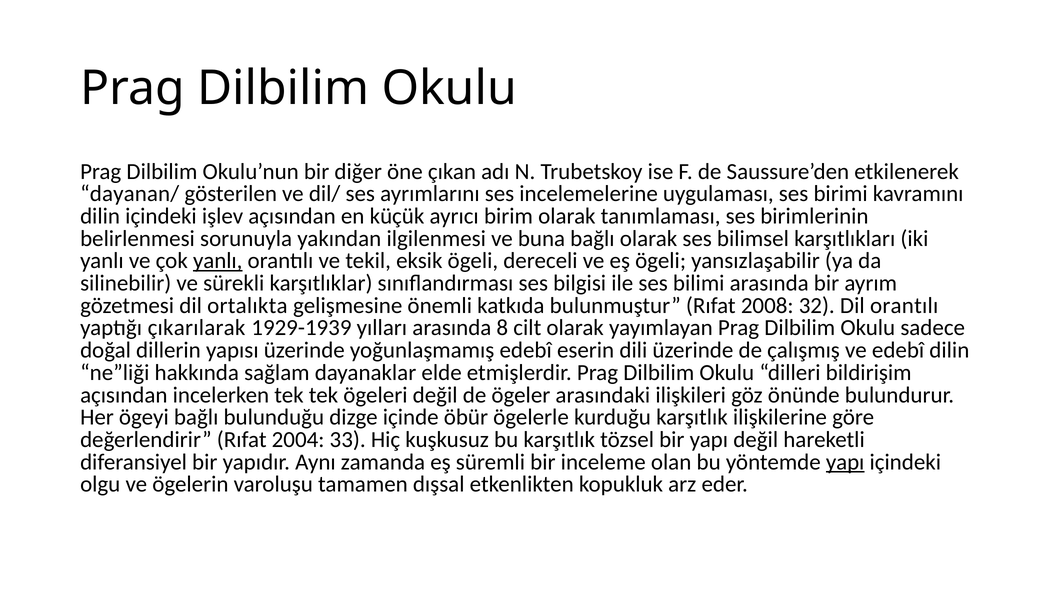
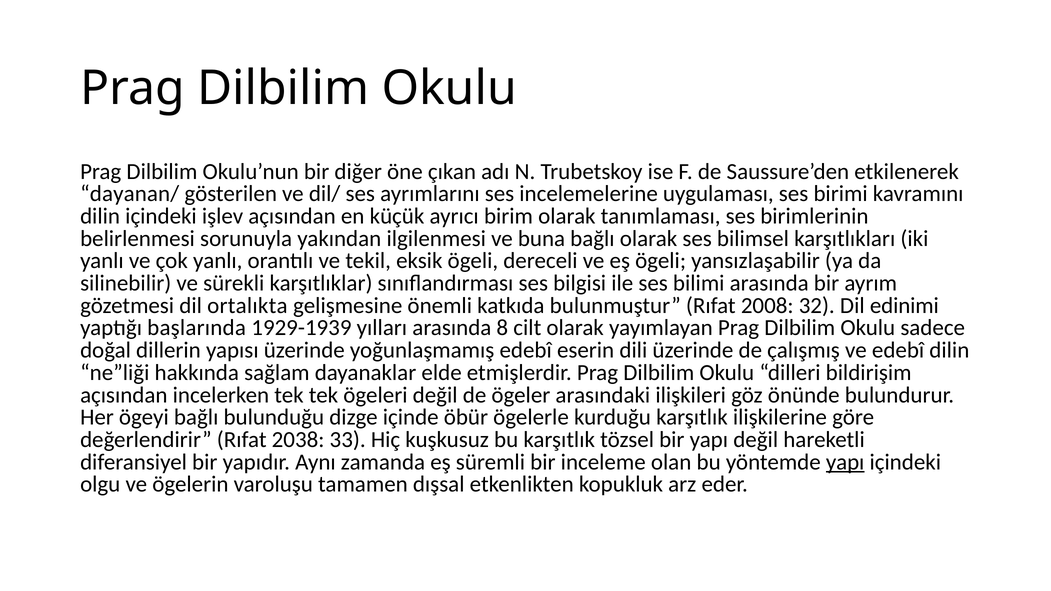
yanlı at (218, 261) underline: present -> none
Dil orantılı: orantılı -> edinimi
çıkarılarak: çıkarılarak -> başlarında
2004: 2004 -> 2038
